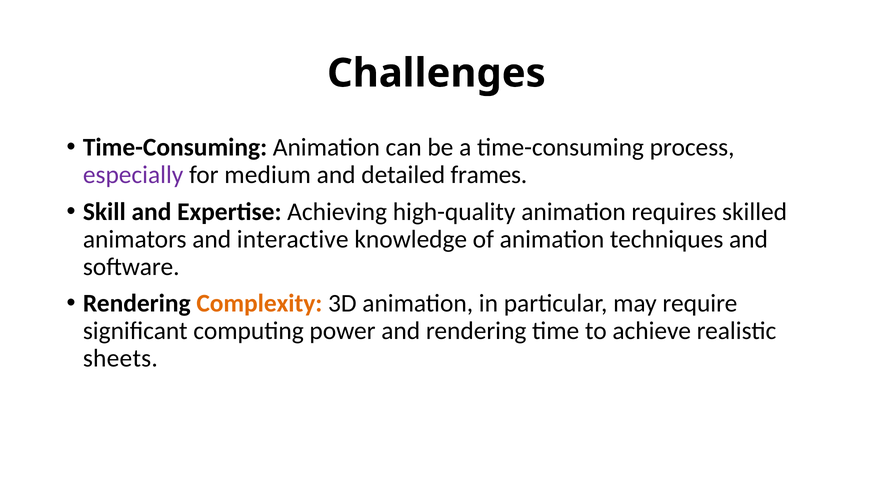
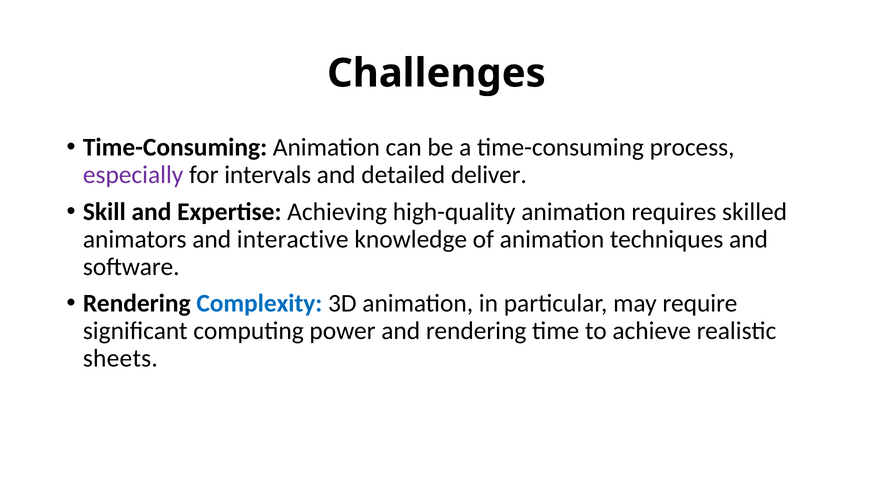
medium: medium -> intervals
frames: frames -> deliver
Complexity colour: orange -> blue
